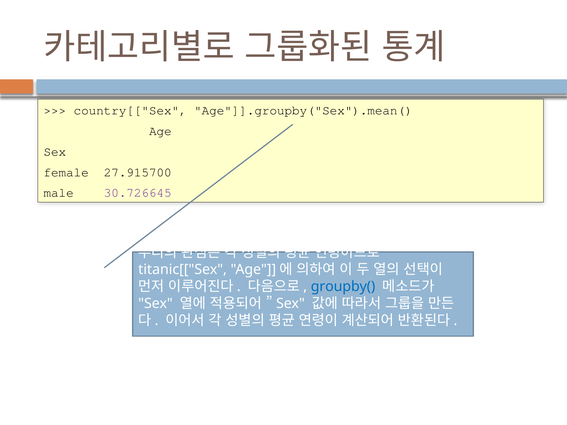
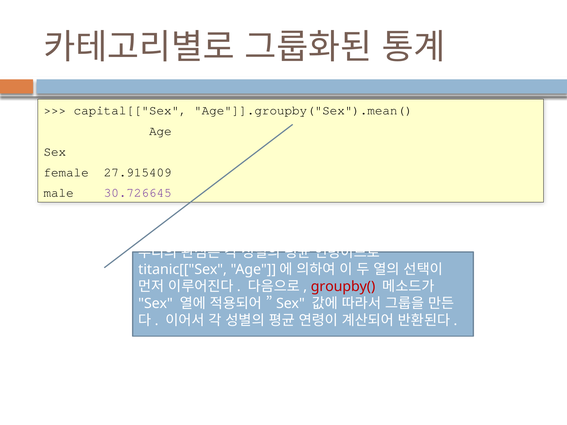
country[["Sex: country[["Sex -> capital[["Sex
27.915700: 27.915700 -> 27.915409
groupby( colour: blue -> red
